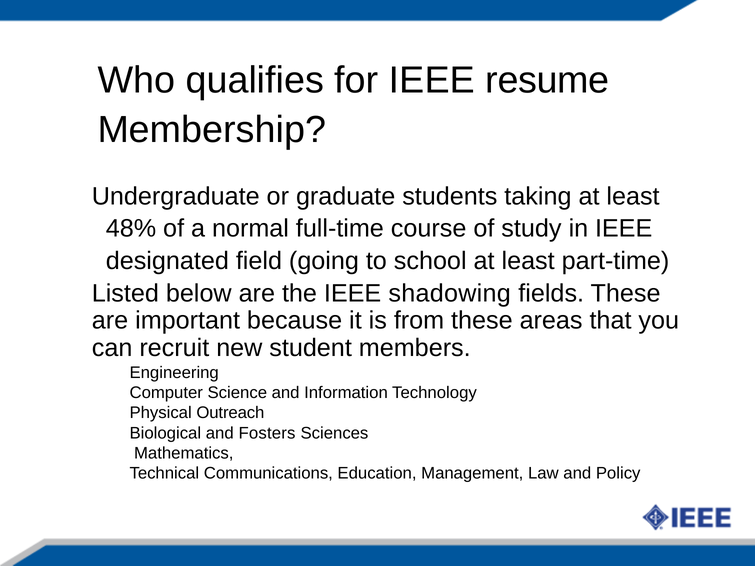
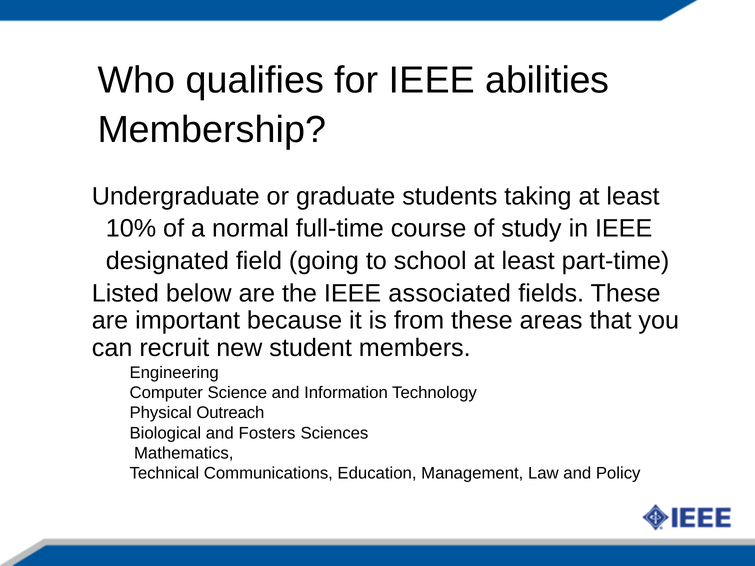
resume: resume -> abilities
48%: 48% -> 10%
shadowing: shadowing -> associated
